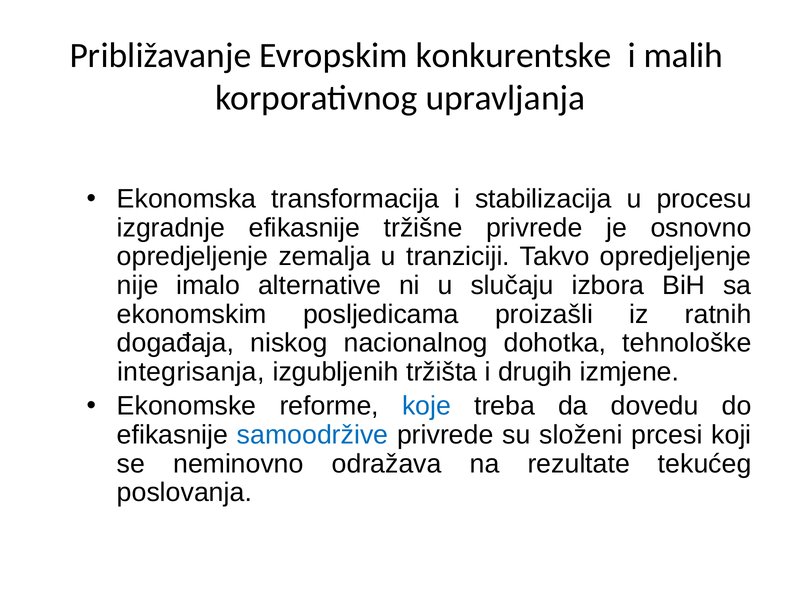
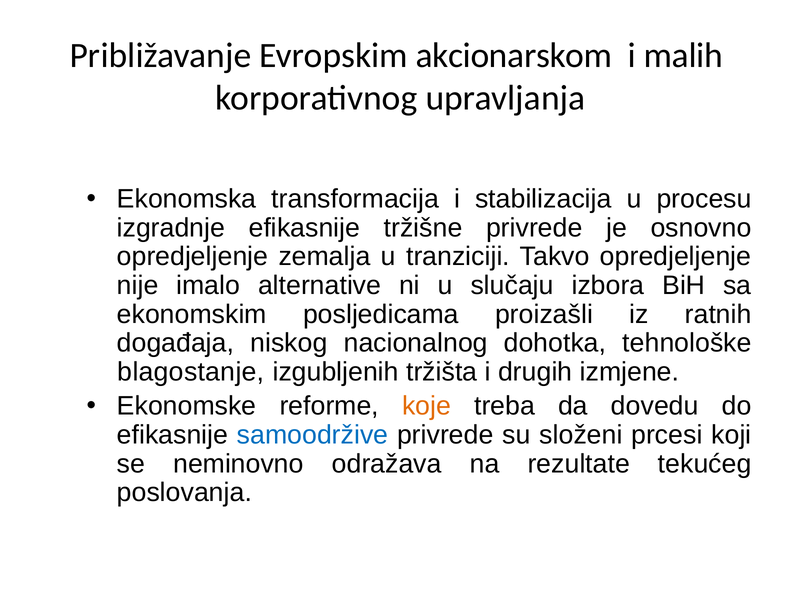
konkurentske: konkurentske -> akcionarskom
integrisanja: integrisanja -> blagostanje
koje colour: blue -> orange
